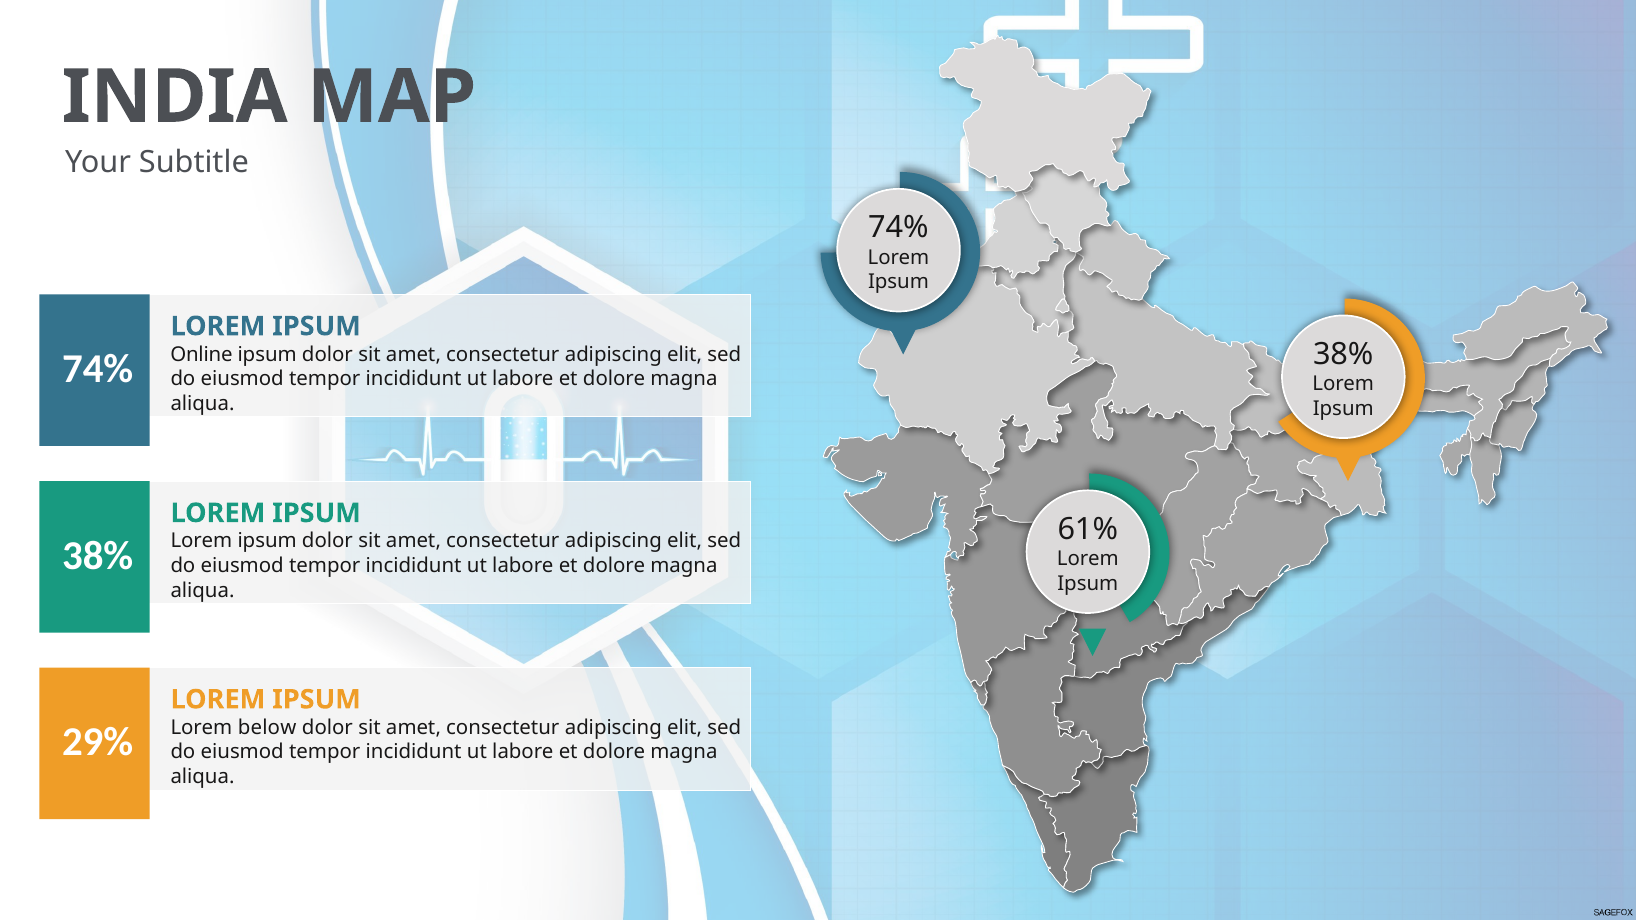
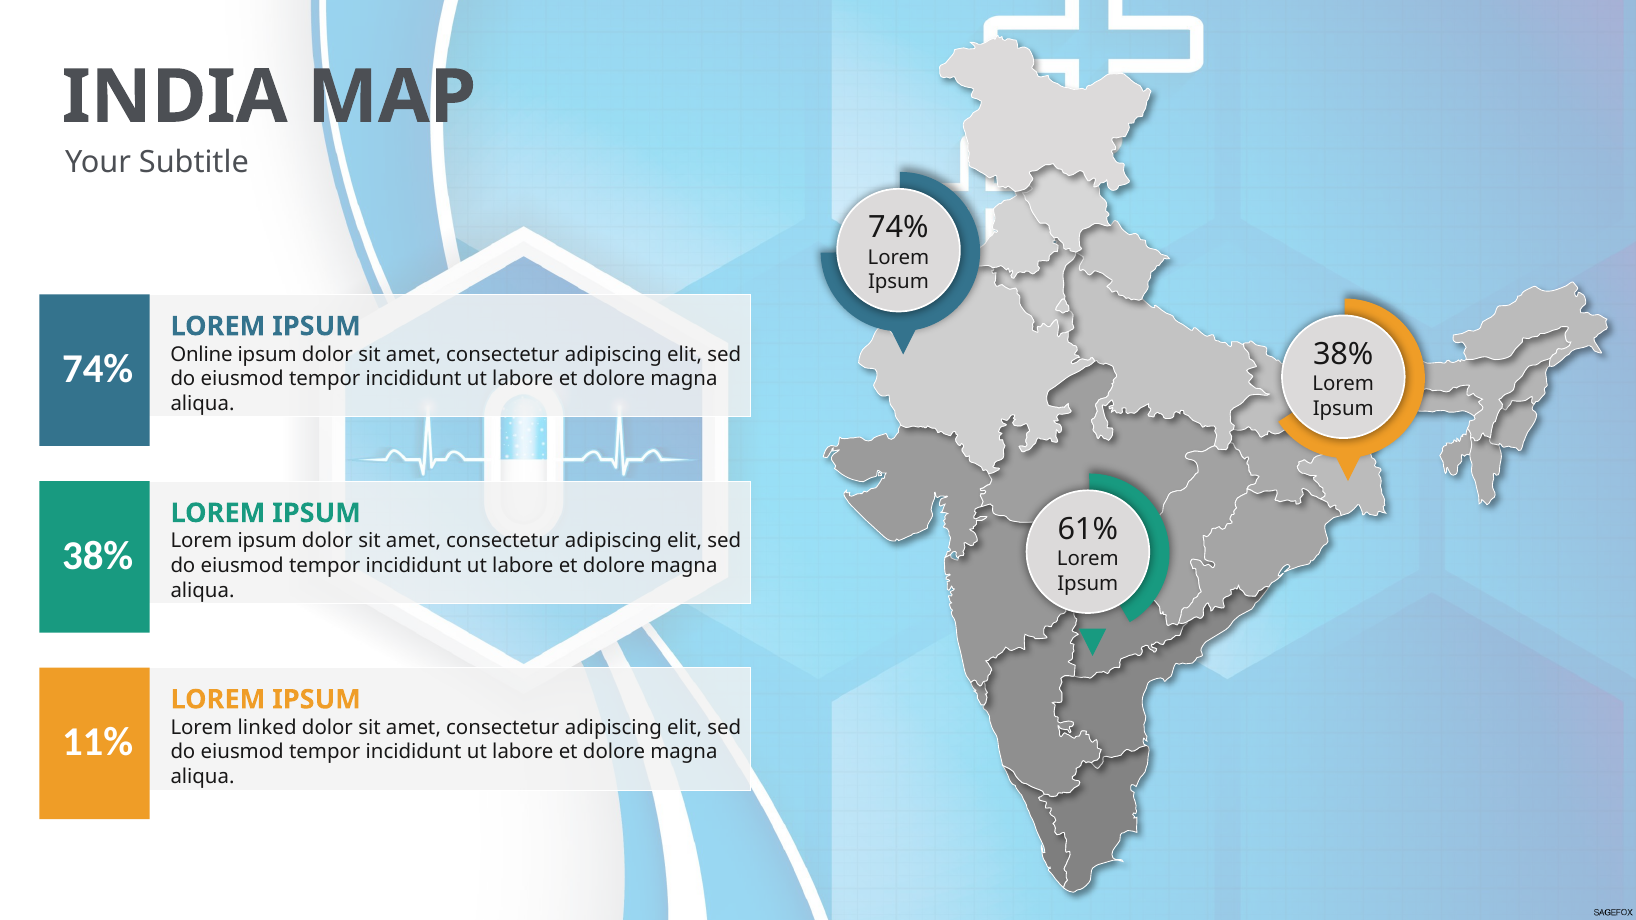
below: below -> linked
29%: 29% -> 11%
